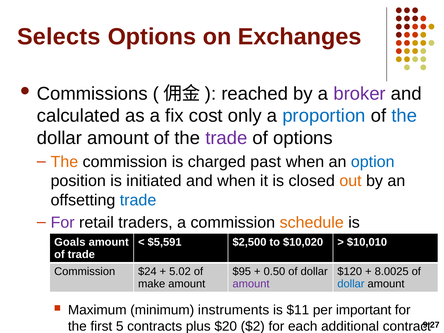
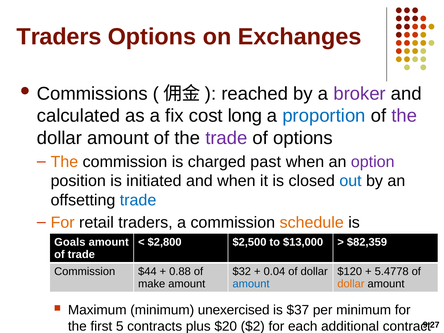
Selects at (59, 37): Selects -> Traders
only: only -> long
the at (404, 116) colour: blue -> purple
option colour: blue -> purple
out colour: orange -> blue
For at (63, 222) colour: purple -> orange
$5,591: $5,591 -> $2,800
$10,020: $10,020 -> $13,000
$10,010: $10,010 -> $82,359
$24: $24 -> $44
5.02: 5.02 -> 0.88
$95: $95 -> $32
0.50: 0.50 -> 0.04
8.0025: 8.0025 -> 5.4778
amount at (251, 284) colour: purple -> blue
dollar at (351, 284) colour: blue -> orange
instruments: instruments -> unexercised
$11: $11 -> $37
per important: important -> minimum
